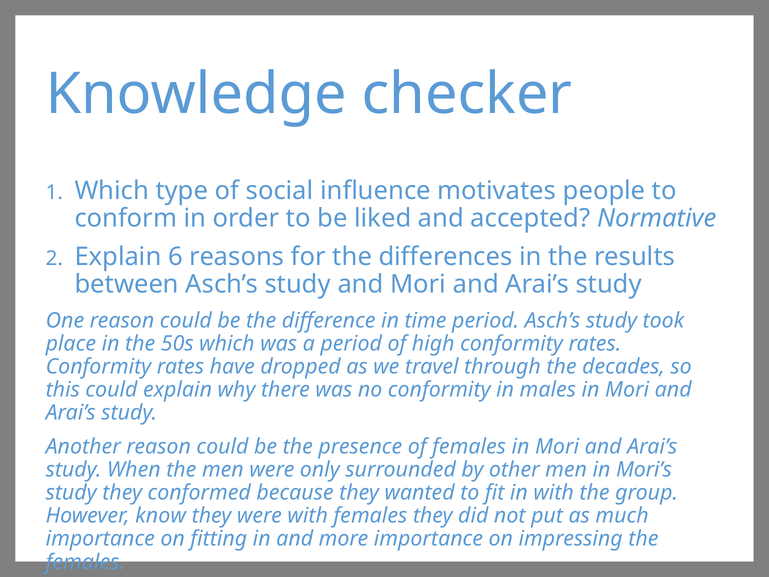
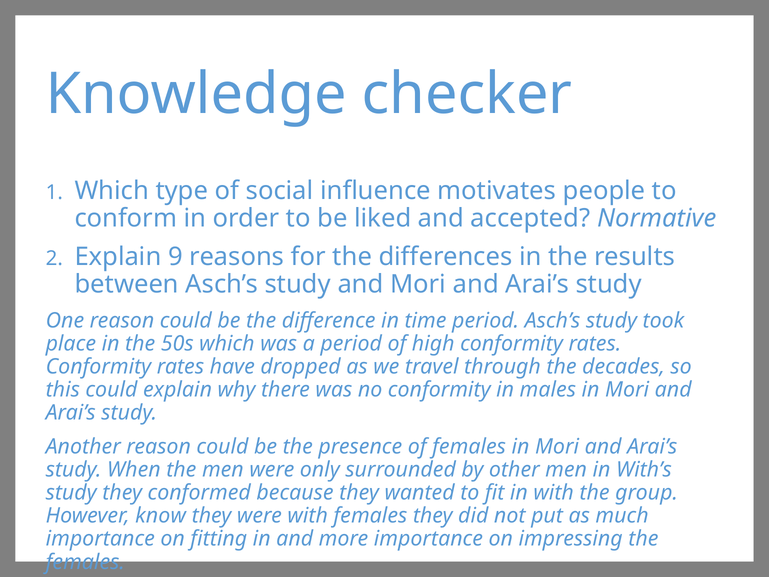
6: 6 -> 9
Mori’s: Mori’s -> With’s
